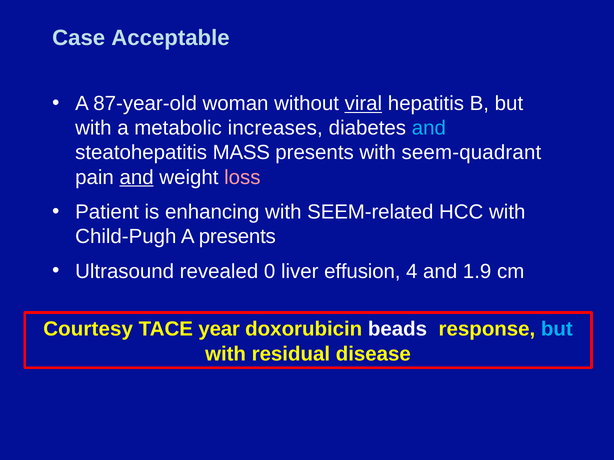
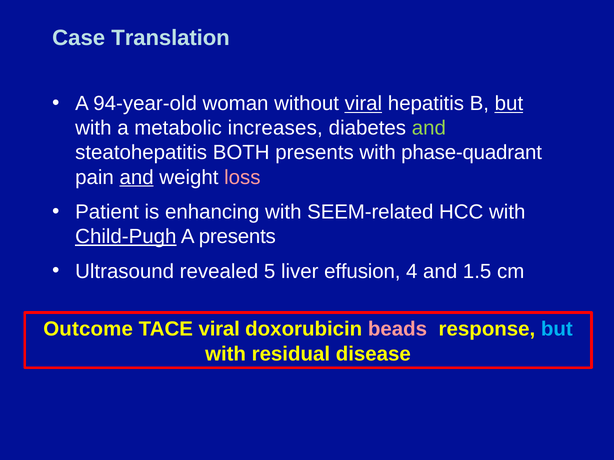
Acceptable: Acceptable -> Translation
87-year-old: 87-year-old -> 94-year-old
but at (509, 104) underline: none -> present
and at (429, 128) colour: light blue -> light green
MASS: MASS -> BOTH
seem-quadrant: seem-quadrant -> phase-quadrant
Child-Pugh underline: none -> present
0: 0 -> 5
1.9: 1.9 -> 1.5
Courtesy: Courtesy -> Outcome
TACE year: year -> viral
beads colour: white -> pink
